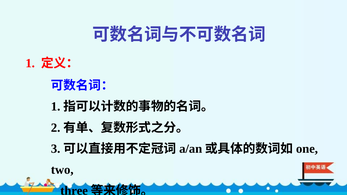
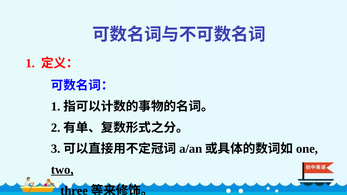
two underline: none -> present
